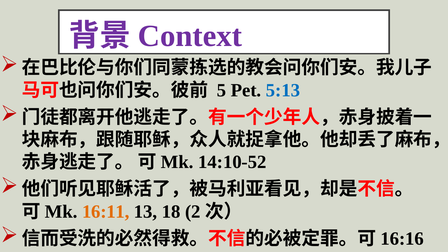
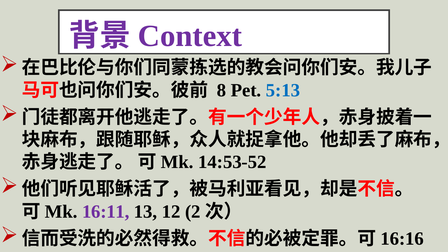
5: 5 -> 8
14:10-52: 14:10-52 -> 14:53-52
16:11 colour: orange -> purple
18: 18 -> 12
